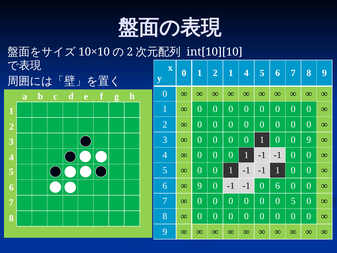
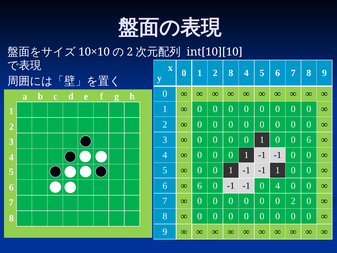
1 2 1: 1 -> 8
0 9: 9 -> 6
9 at (200, 186): 9 -> 6
0 6: 6 -> 4
0 5: 5 -> 2
